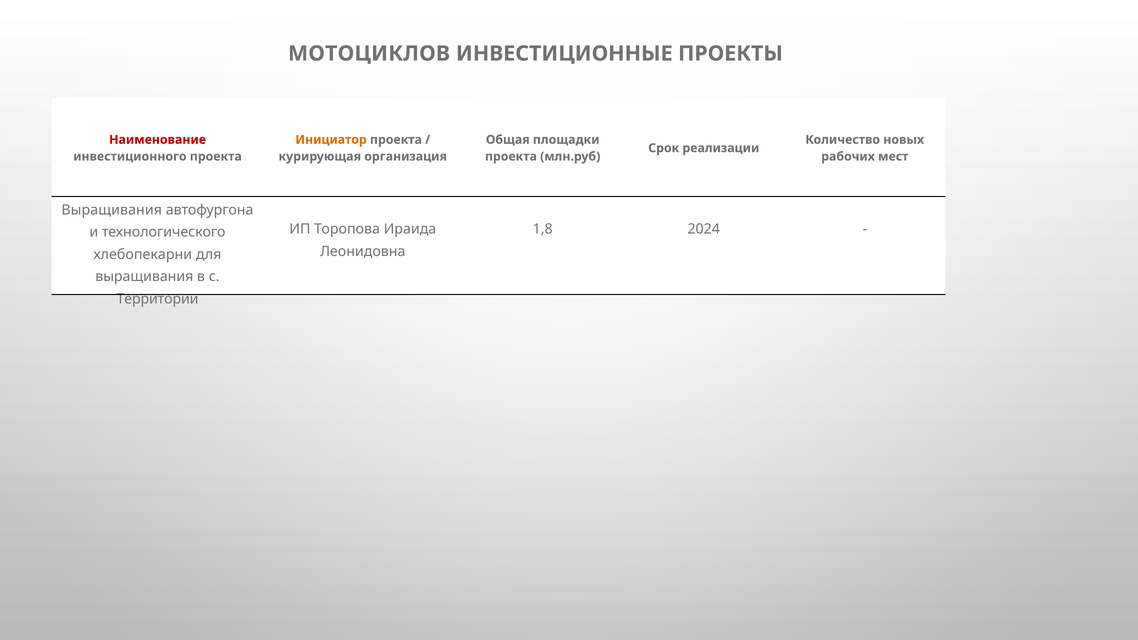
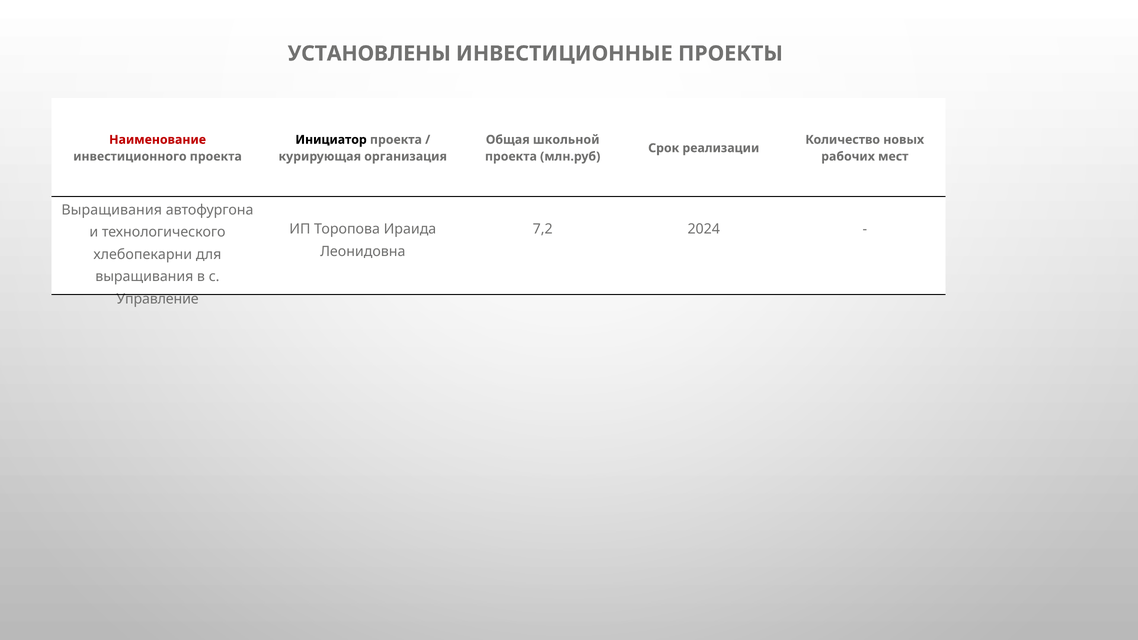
МОТОЦИКЛОВ: МОТОЦИКЛОВ -> УСТАНОВЛЕНЫ
Инициатор colour: orange -> black
площадки: площадки -> школьной
1,8: 1,8 -> 7,2
Территории: Территории -> Управление
